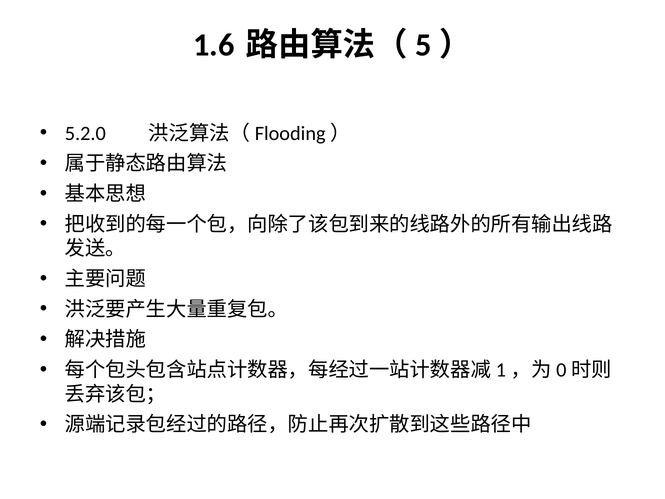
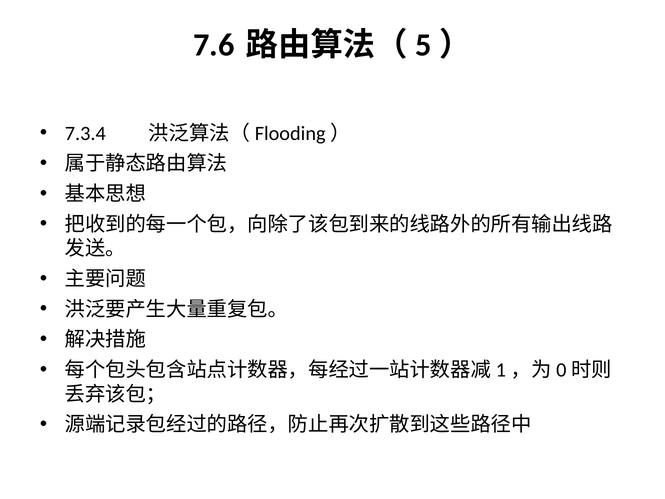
1.6: 1.6 -> 7.6
5.2.0: 5.2.0 -> 7.3.4
